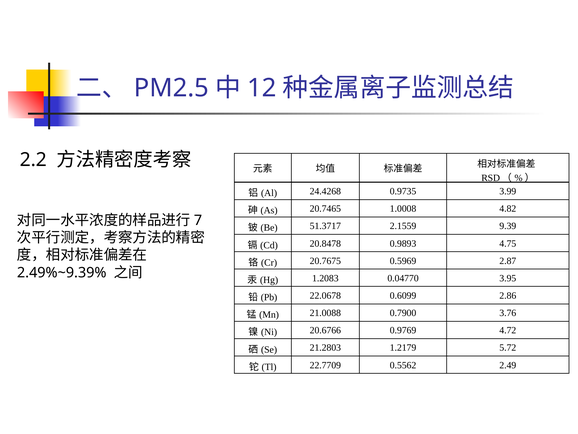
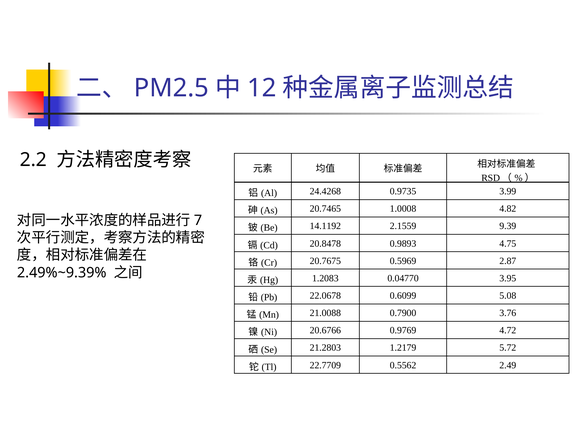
51.3717: 51.3717 -> 14.1192
2.86: 2.86 -> 5.08
